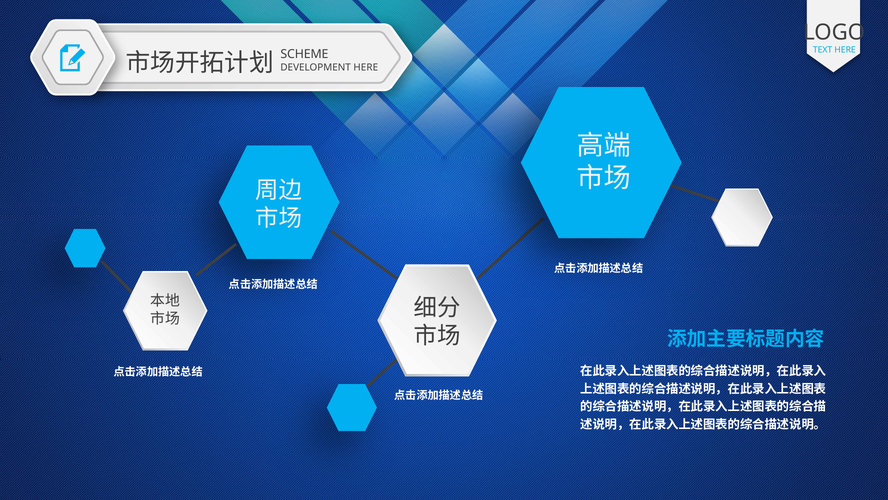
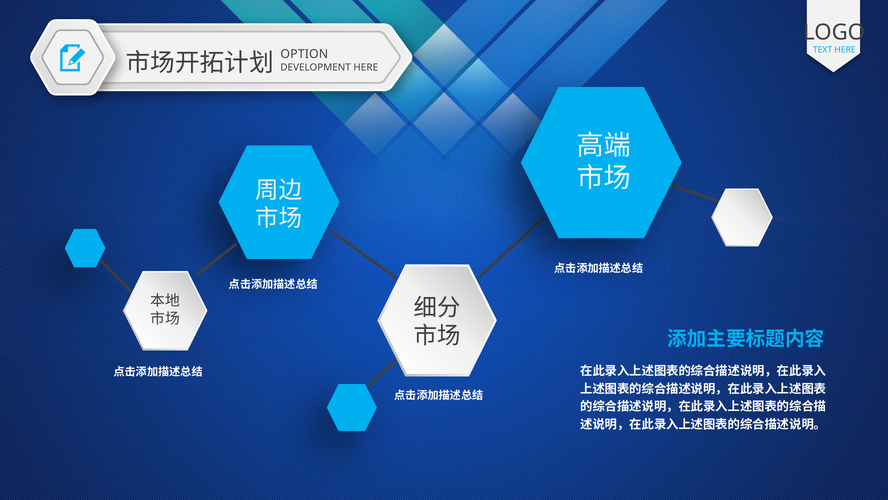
SCHEME: SCHEME -> OPTION
